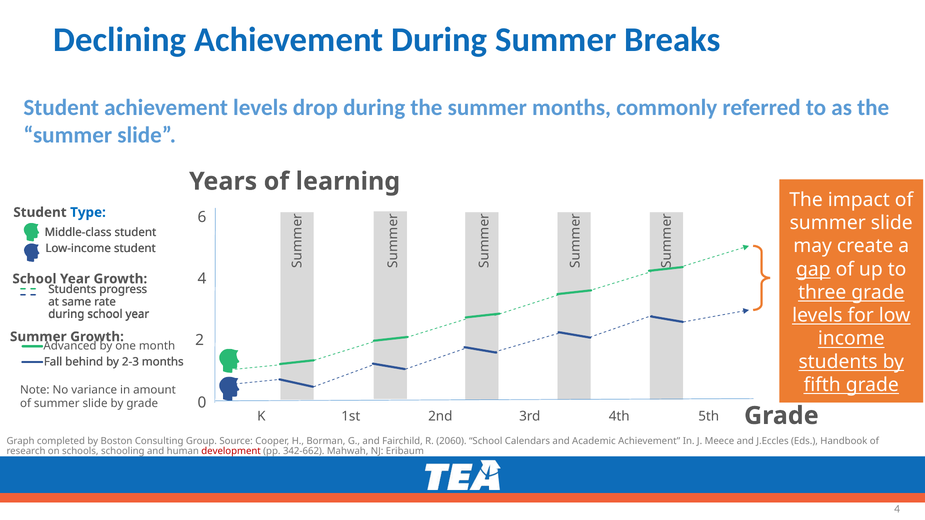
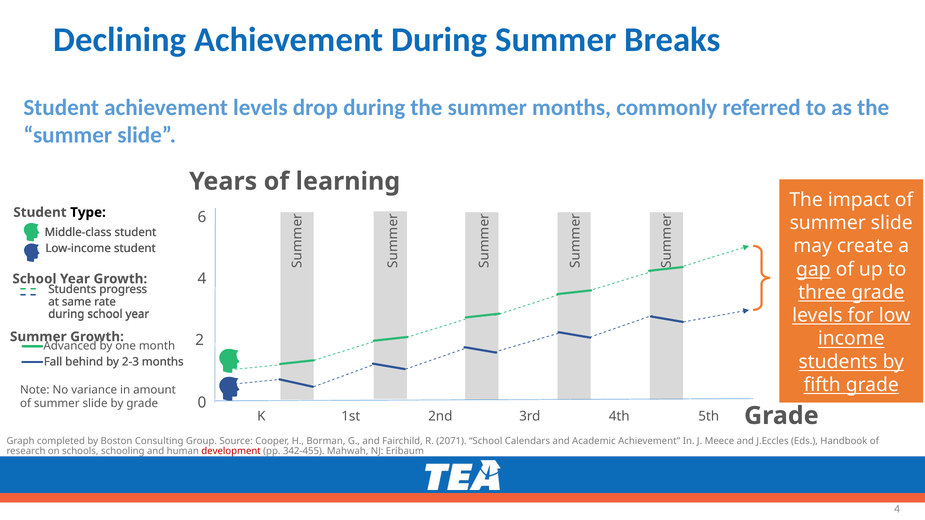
Type colour: blue -> black
2060: 2060 -> 2071
342-662: 342-662 -> 342-455
